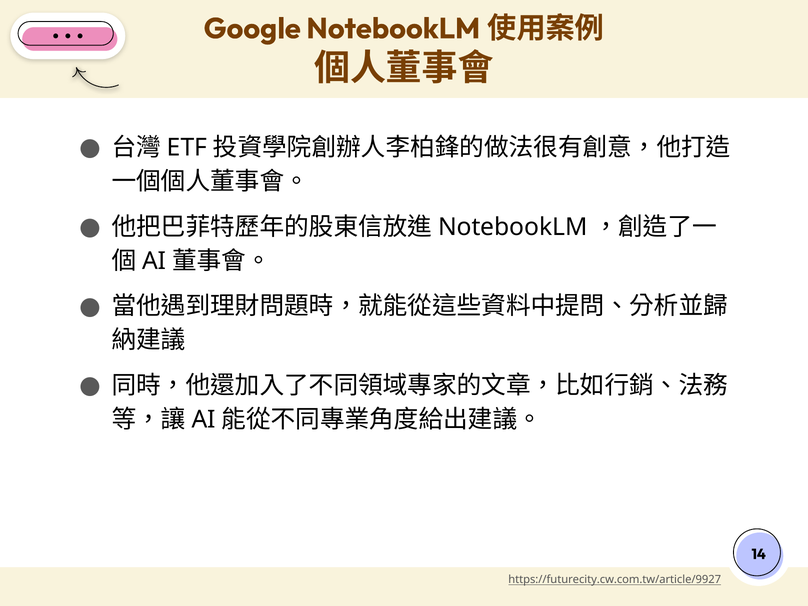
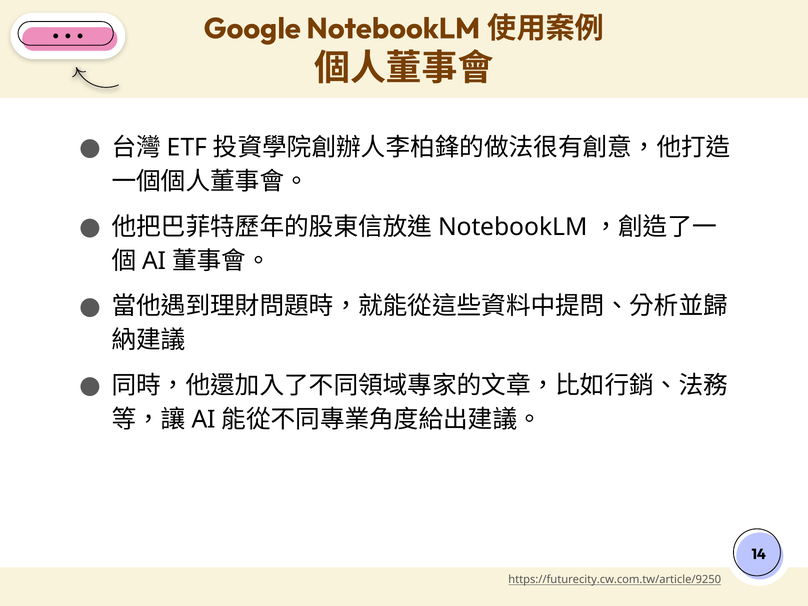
https://futurecity.cw.com.tw/article/9927: https://futurecity.cw.com.tw/article/9927 -> https://futurecity.cw.com.tw/article/9250
